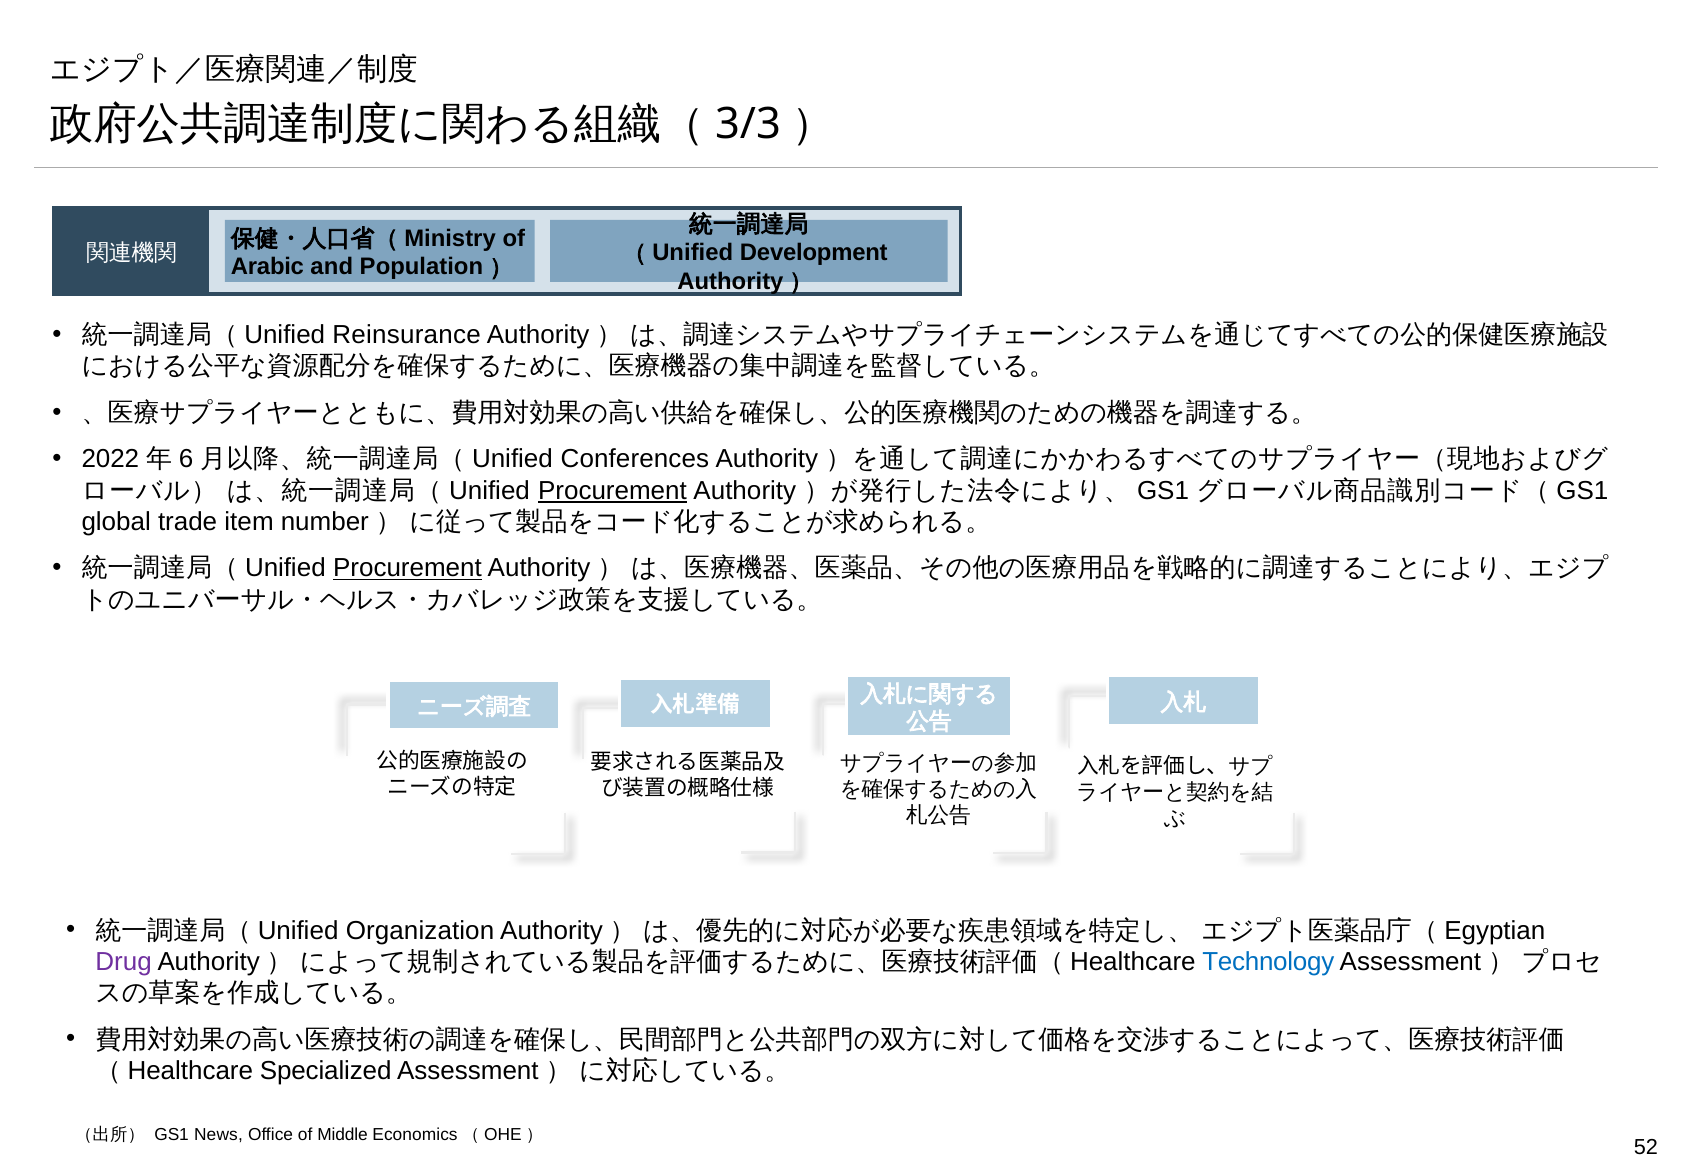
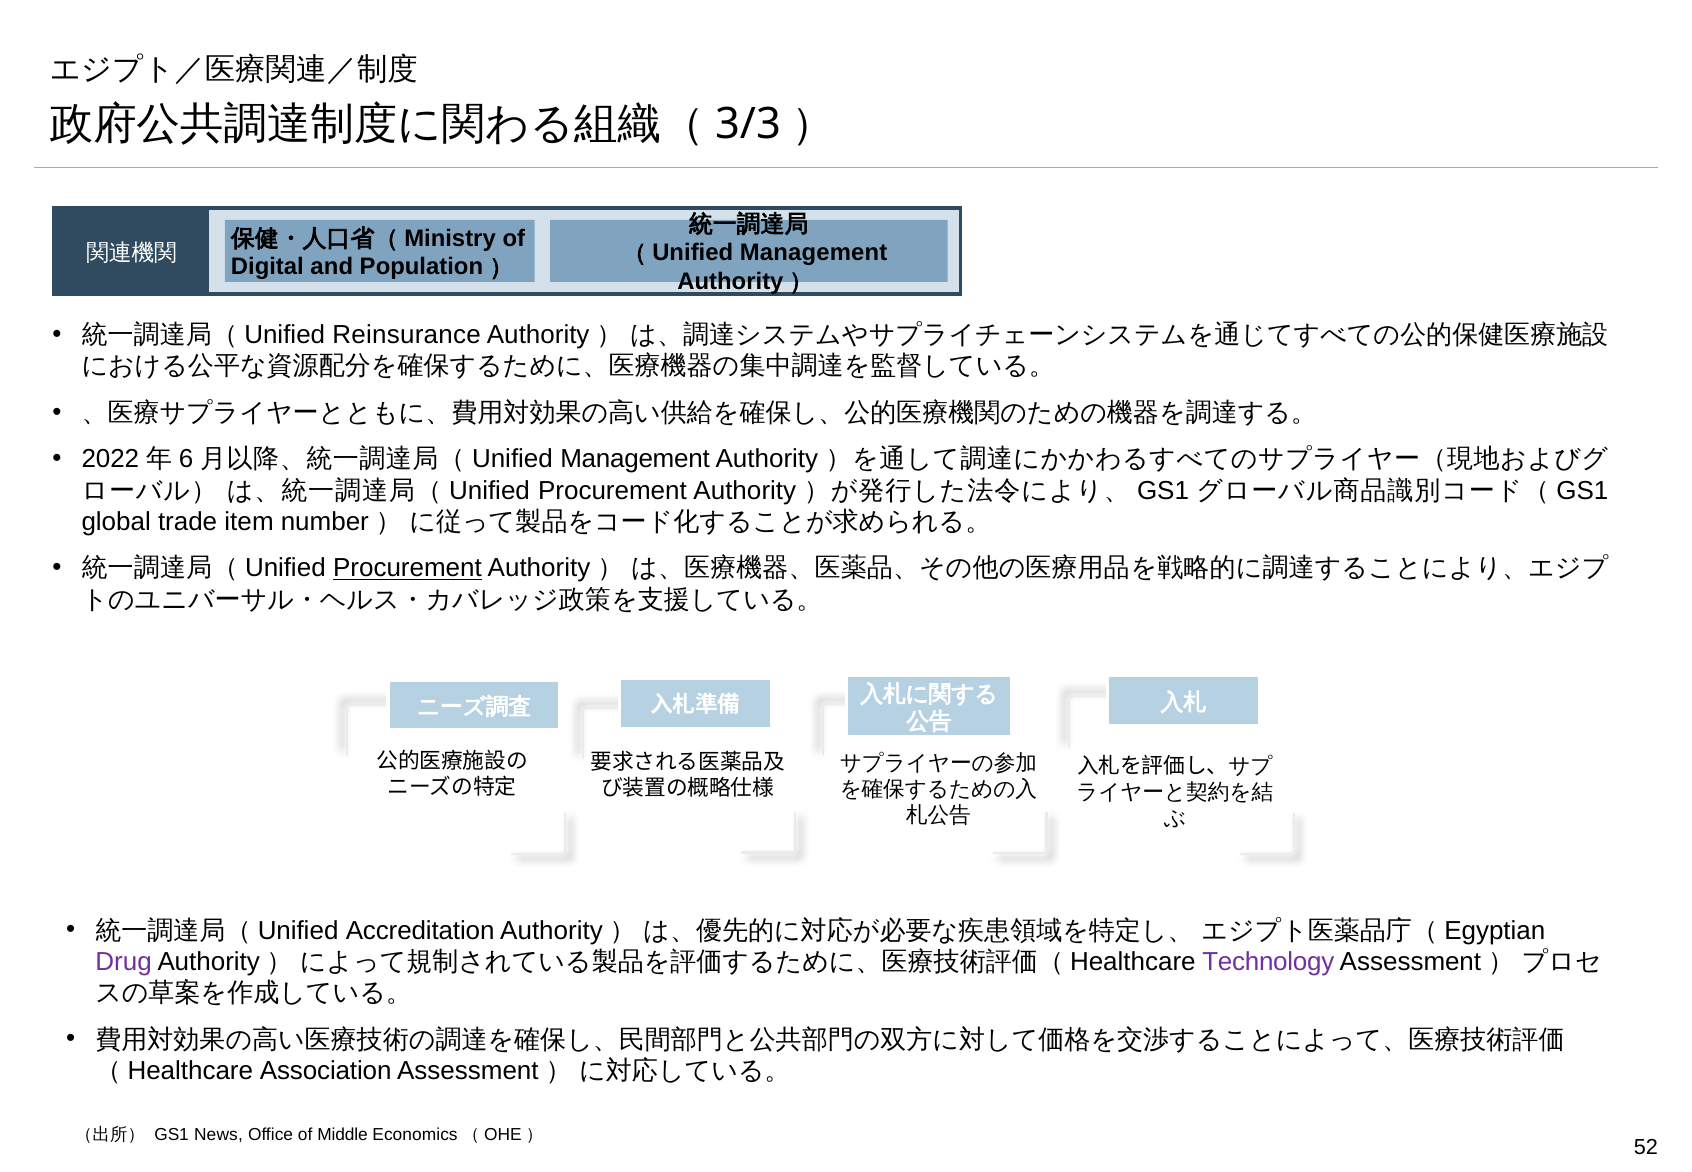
（Unified Development: Development -> Management
Arabic: Arabic -> Digital
Conferences at (635, 459): Conferences -> Management
Procurement at (612, 490) underline: present -> none
Organization: Organization -> Accreditation
Technology colour: blue -> purple
Specialized: Specialized -> Association
